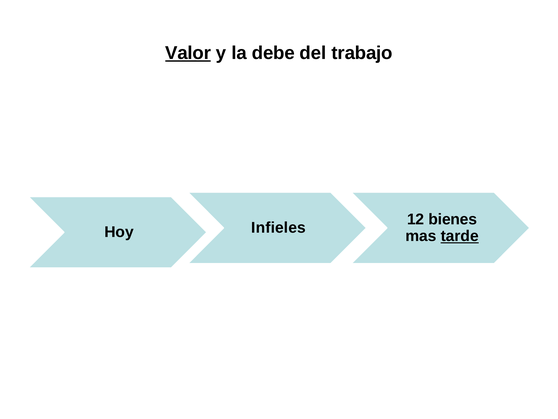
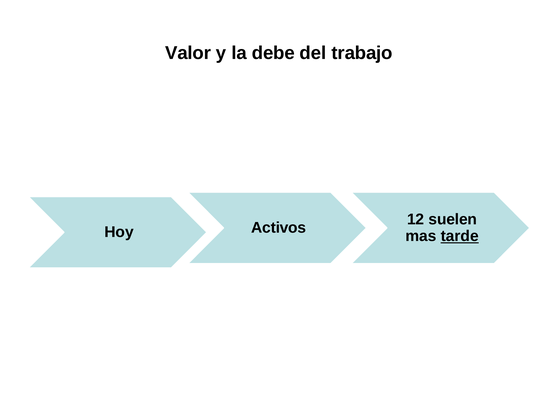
Valor underline: present -> none
bienes: bienes -> suelen
Infieles: Infieles -> Activos
